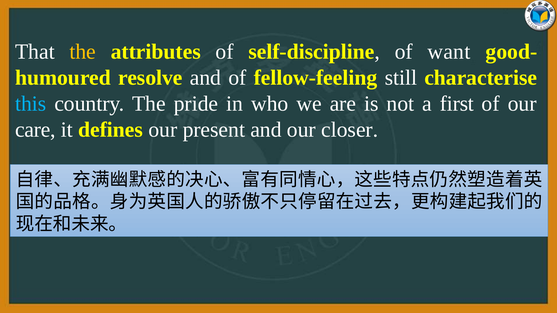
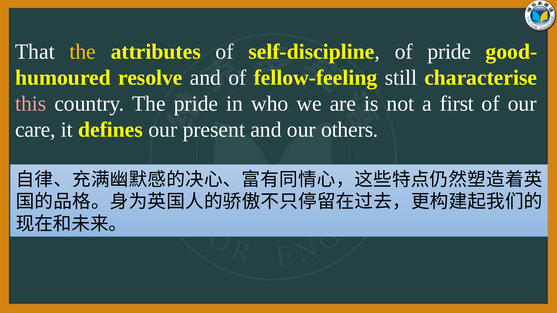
of want: want -> pride
this colour: light blue -> pink
closer: closer -> others
